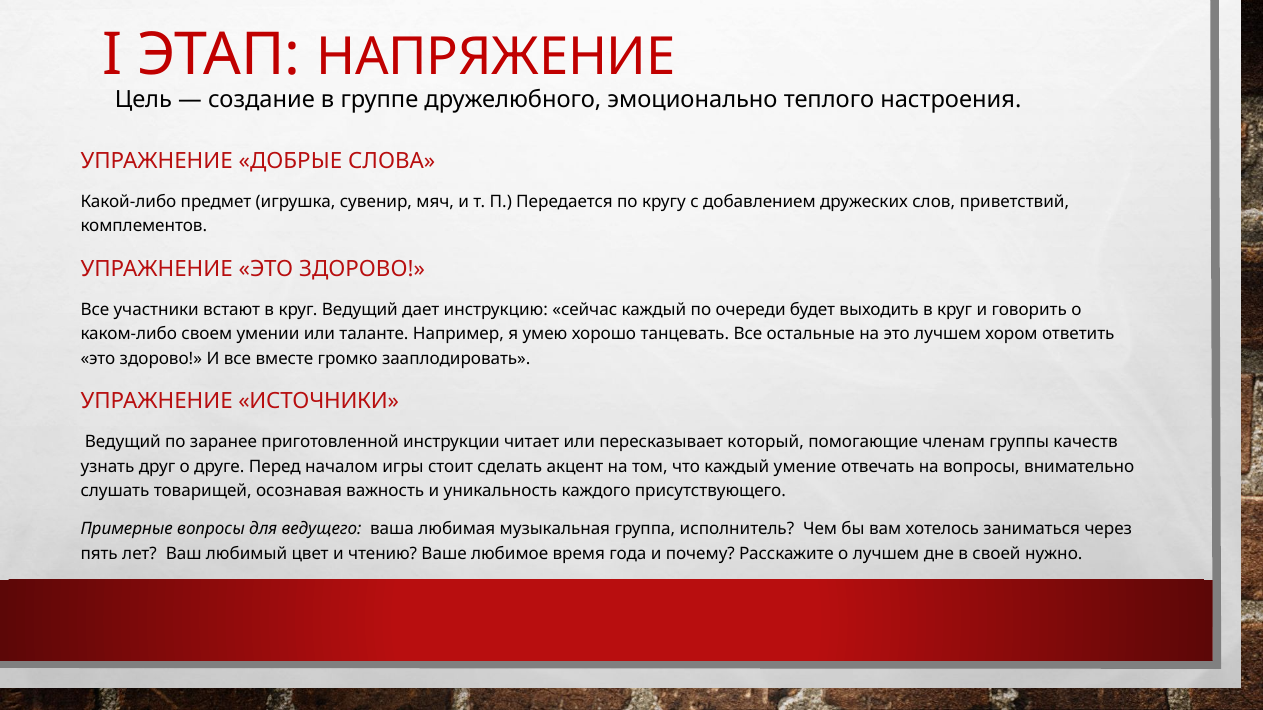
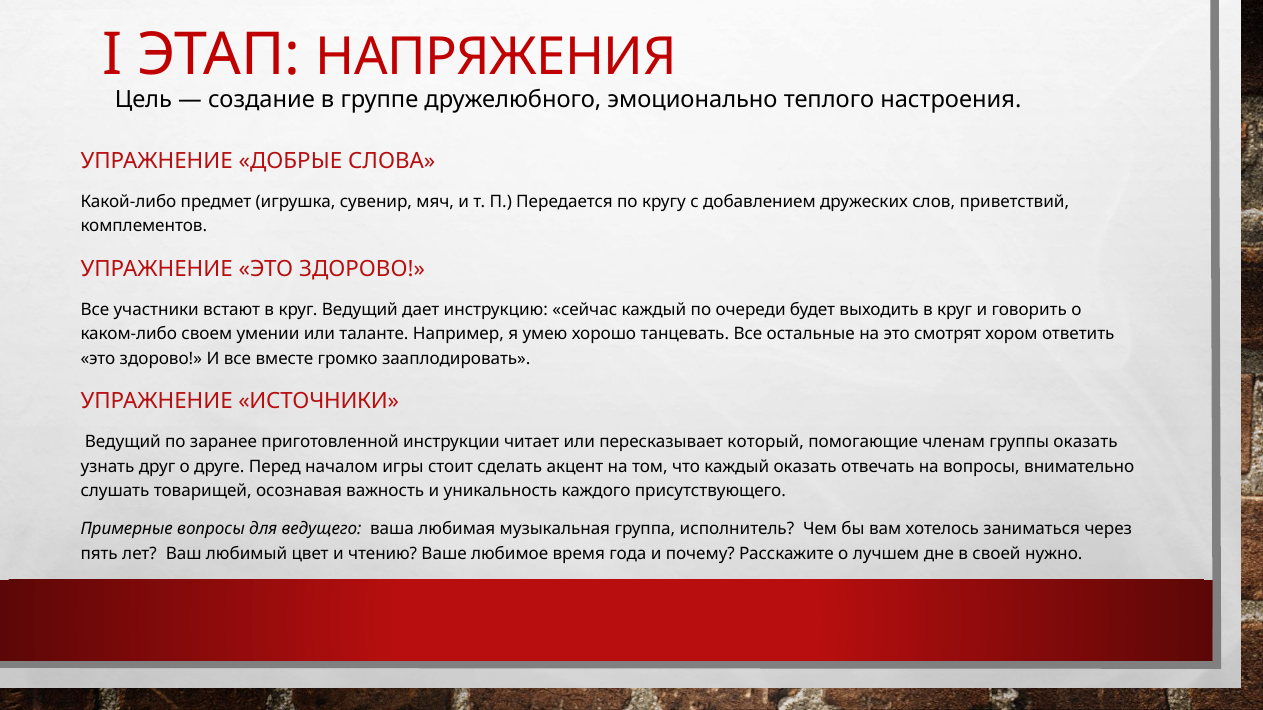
НАПРЯЖЕНИЕ: НАПРЯЖЕНИЕ -> НАПРЯЖЕНИЯ
это лучшем: лучшем -> смотрят
группы качеств: качеств -> оказать
каждый умение: умение -> оказать
